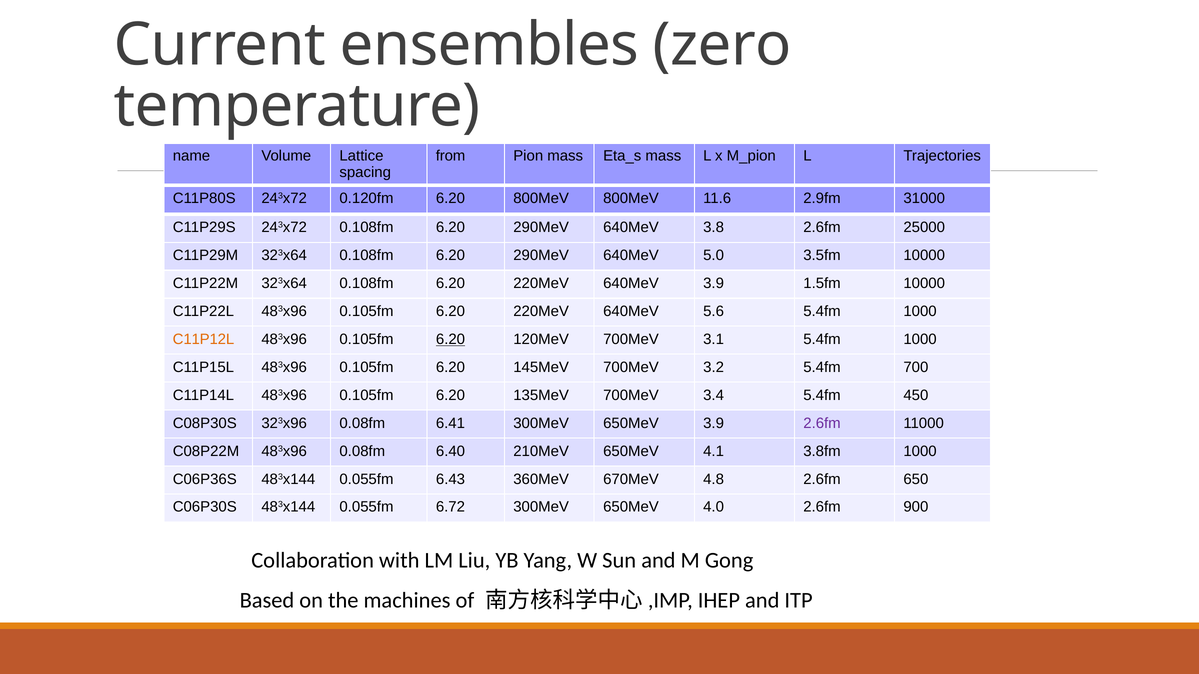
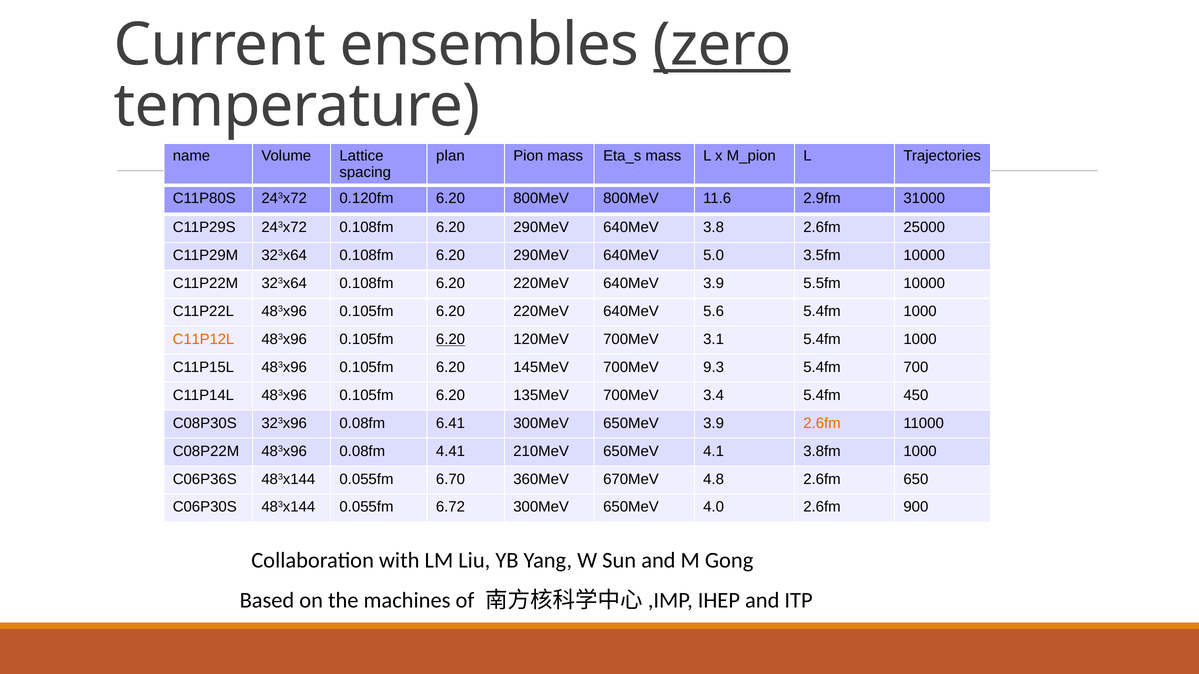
zero underline: none -> present
from: from -> plan
1.5fm: 1.5fm -> 5.5fm
3.2: 3.2 -> 9.3
2.6fm at (822, 423) colour: purple -> orange
6.40: 6.40 -> 4.41
6.43: 6.43 -> 6.70
